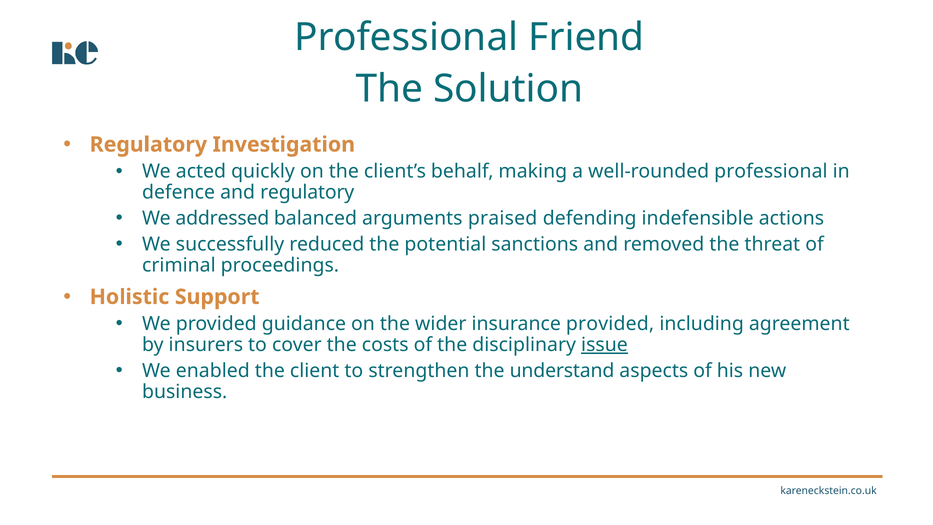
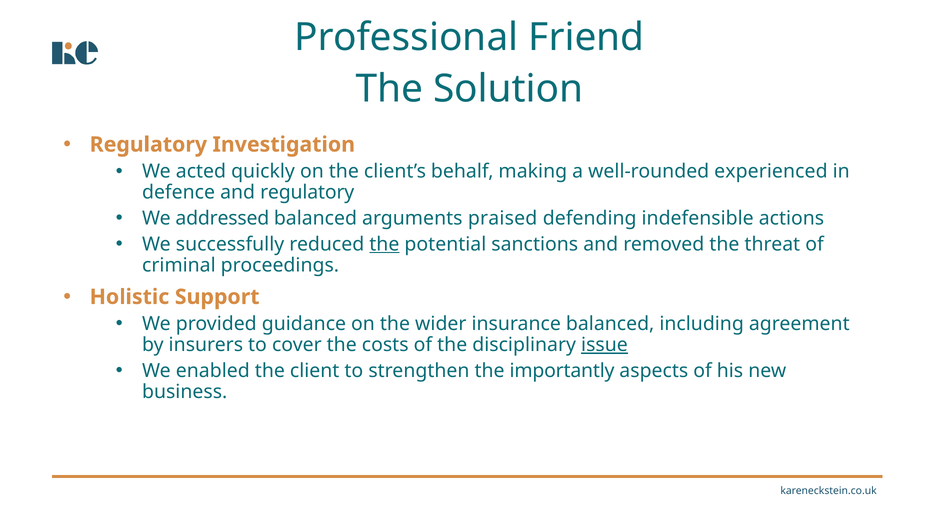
well-rounded professional: professional -> experienced
the at (384, 244) underline: none -> present
insurance provided: provided -> balanced
understand: understand -> importantly
